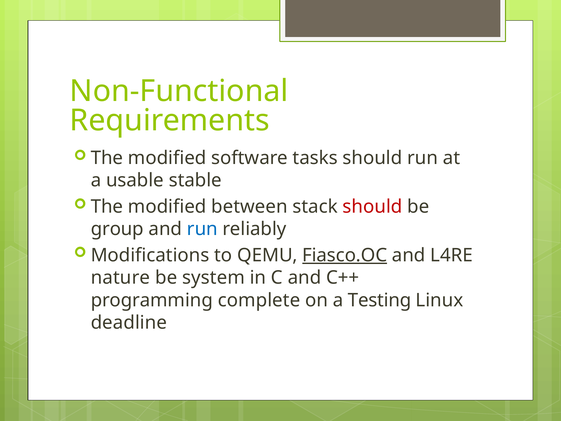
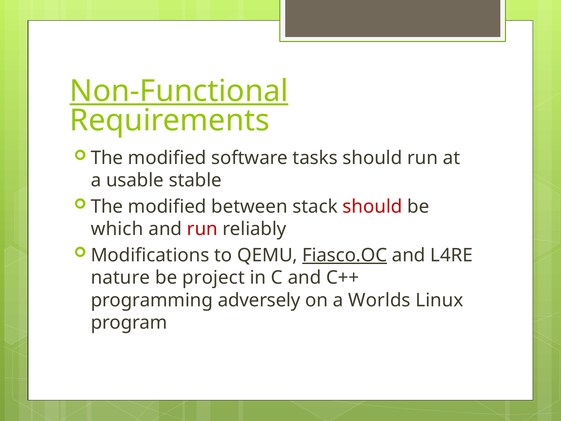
Non-Functional underline: none -> present
group: group -> which
run at (202, 229) colour: blue -> red
system: system -> project
complete: complete -> adversely
Testing: Testing -> Worlds
deadline: deadline -> program
